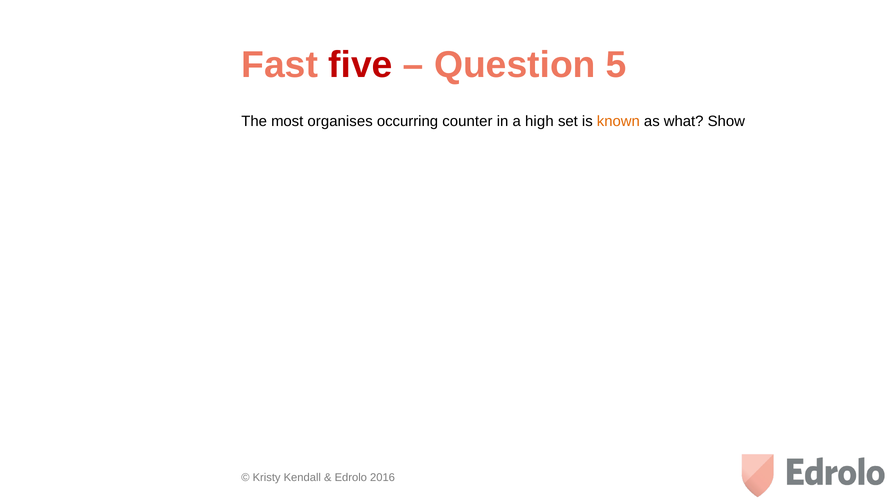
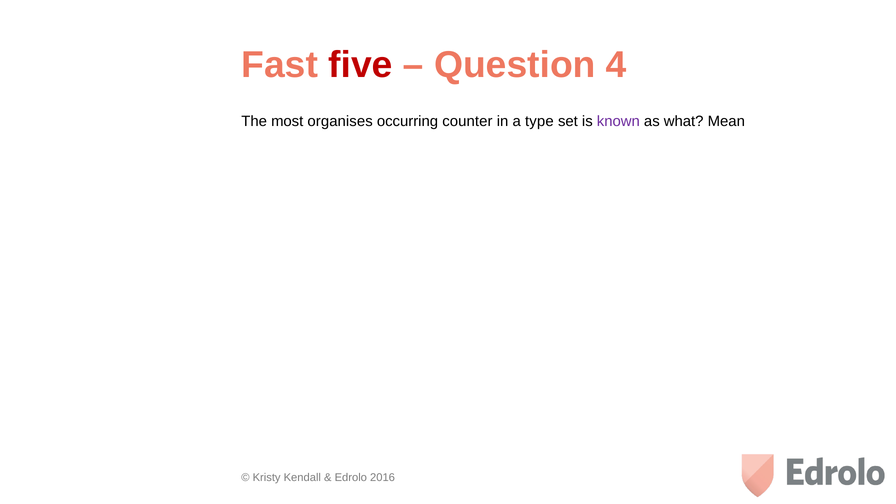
5: 5 -> 4
high: high -> type
known colour: orange -> purple
Show: Show -> Mean
